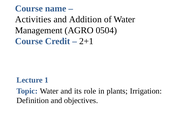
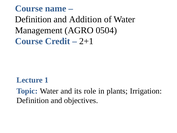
Activities at (33, 19): Activities -> Definition
